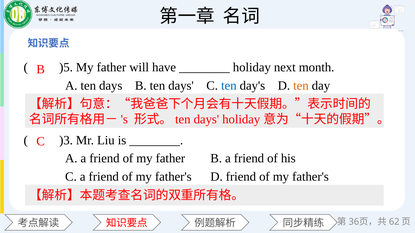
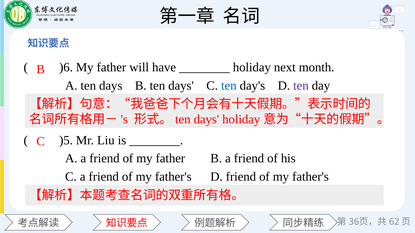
)5: )5 -> )6
ten at (301, 86) colour: orange -> purple
)3: )3 -> )5
